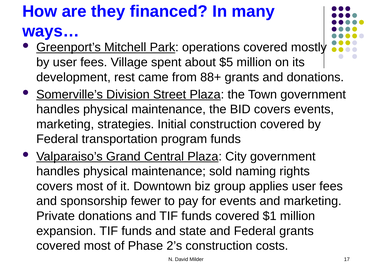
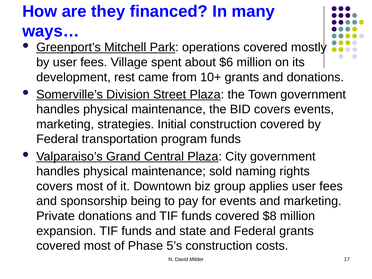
$5: $5 -> $6
88+: 88+ -> 10+
fewer: fewer -> being
$1: $1 -> $8
2’s: 2’s -> 5’s
